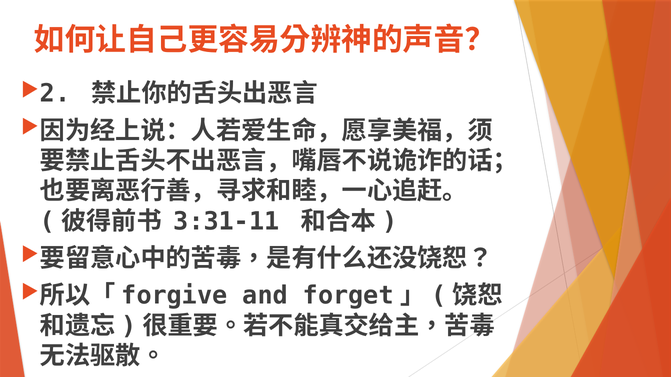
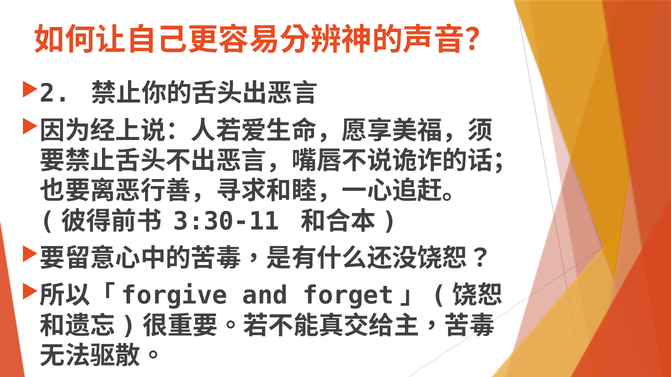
3:31-11: 3:31-11 -> 3:30-11
